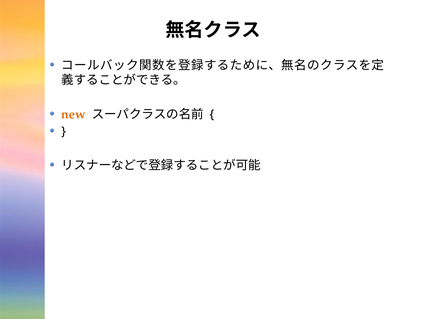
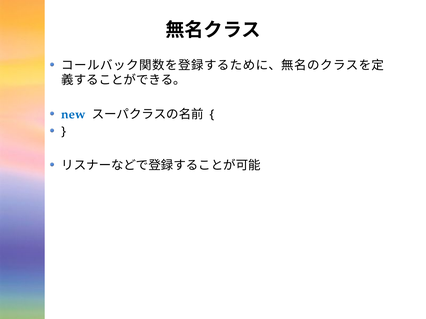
new colour: orange -> blue
